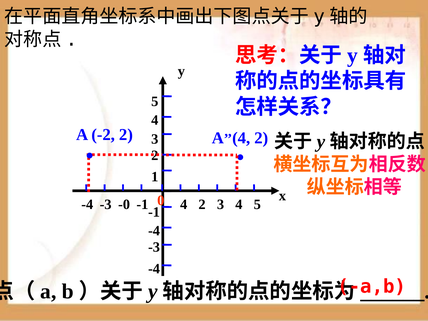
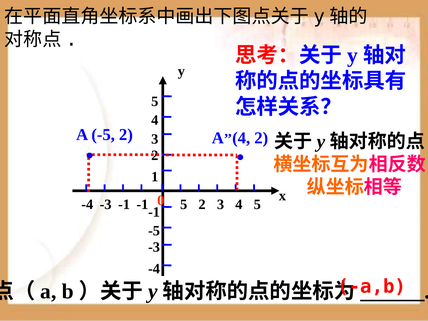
A -2: -2 -> -5
0 4: 4 -> 5
-3 -0: -0 -> -1
-4 at (154, 231): -4 -> -5
